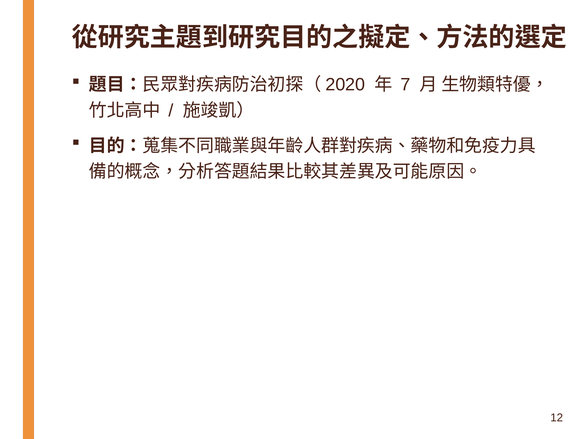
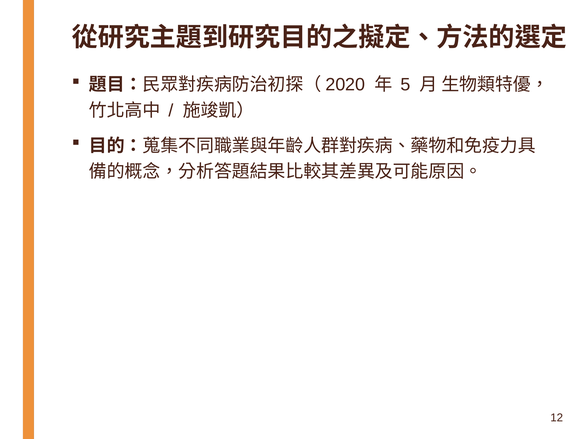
7: 7 -> 5
